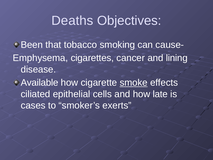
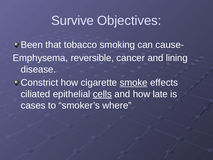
Deaths: Deaths -> Survive
cigarettes: cigarettes -> reversible
Available: Available -> Constrict
cells underline: none -> present
exerts: exerts -> where
